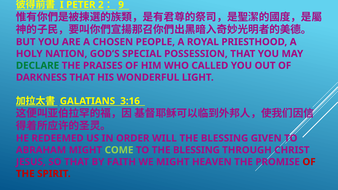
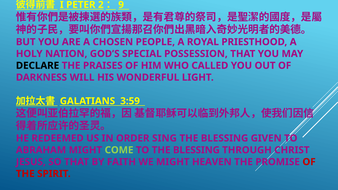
DECLARE colour: green -> black
DARKNESS THAT: THAT -> WILL
3:16: 3:16 -> 3:59
WILL: WILL -> SING
